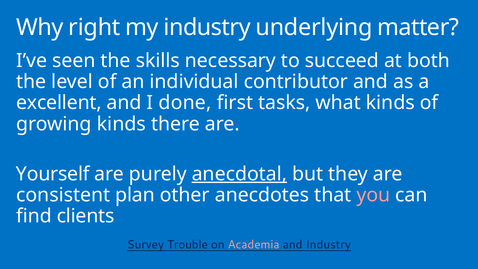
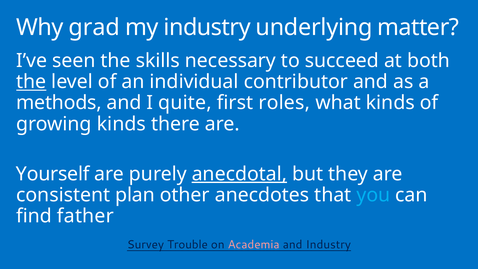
right: right -> grad
the at (31, 82) underline: none -> present
excellent: excellent -> methods
done: done -> quite
tasks: tasks -> roles
you colour: pink -> light blue
clients: clients -> father
